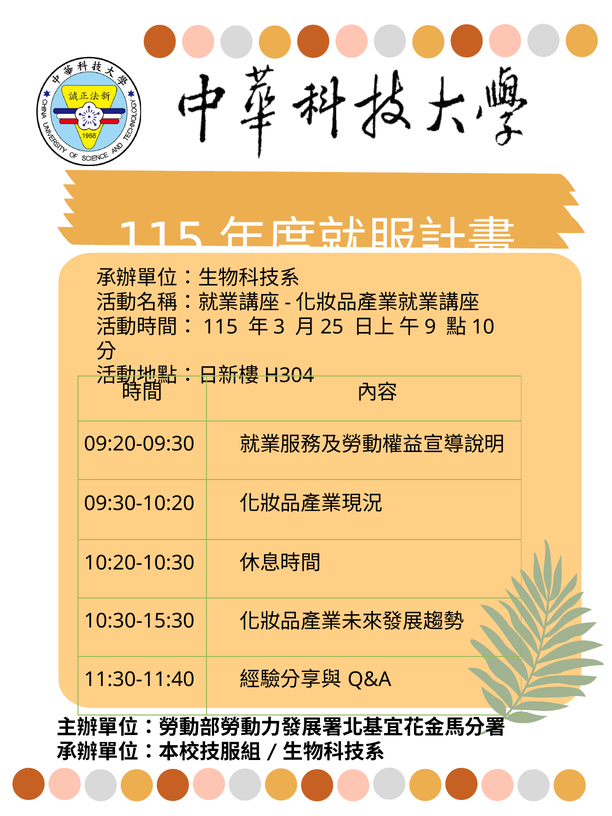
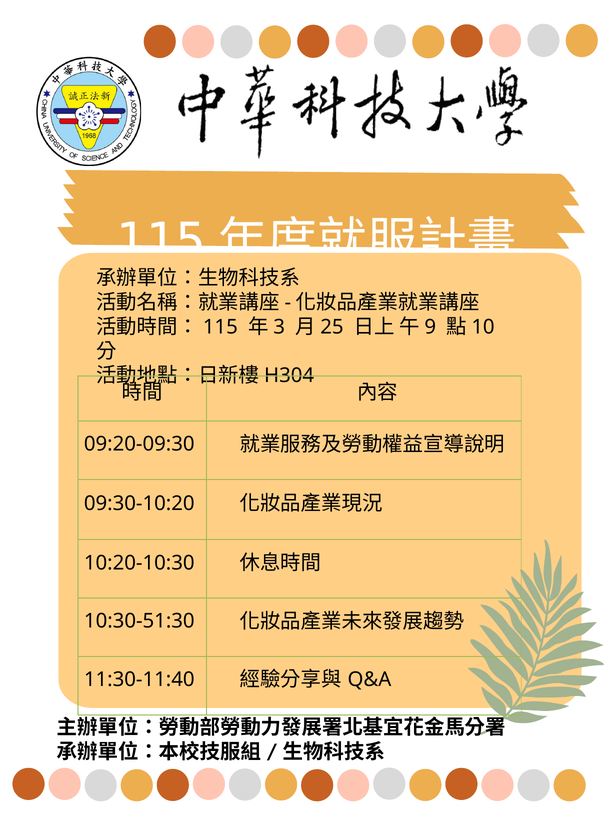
10:30-15:30: 10:30-15:30 -> 10:30-51:30
